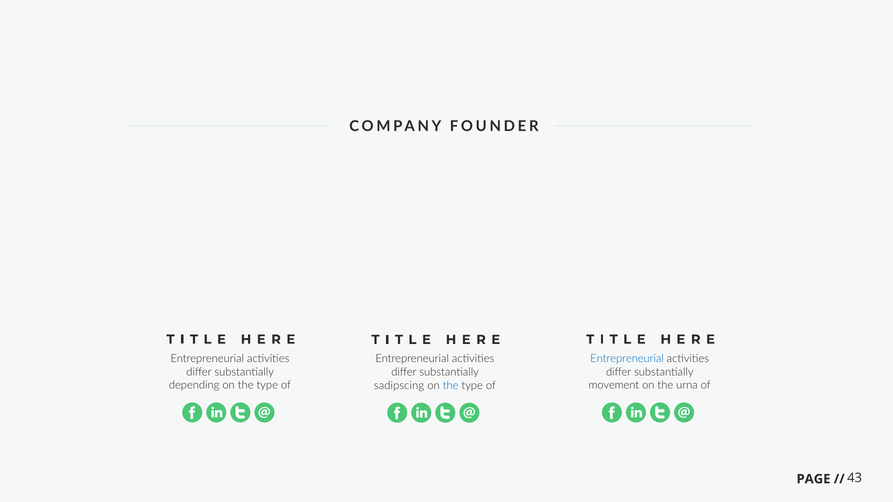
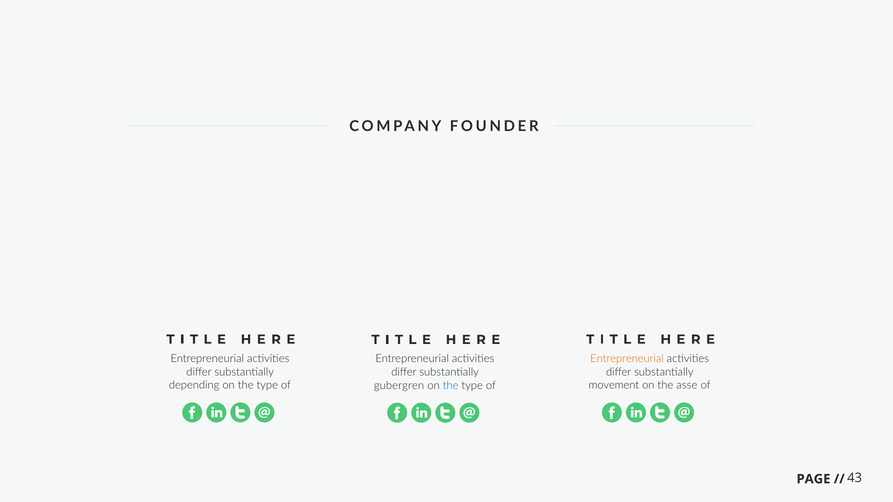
Entrepreneurial at (627, 359) colour: blue -> orange
urna: urna -> asse
sadipscing: sadipscing -> gubergren
